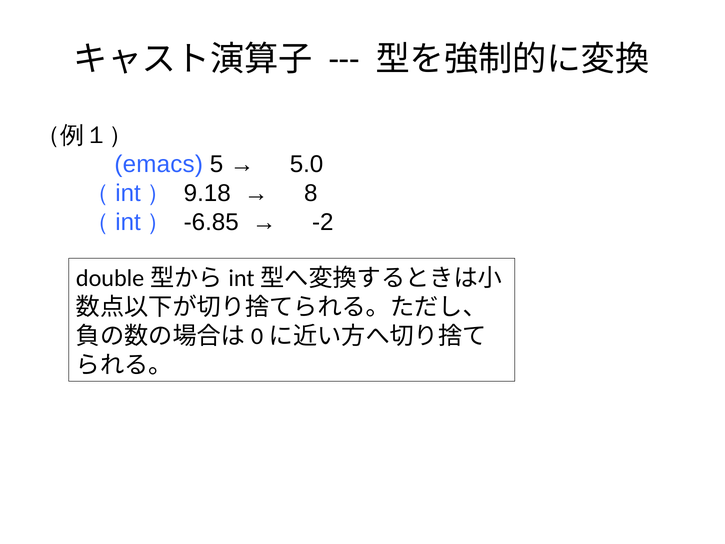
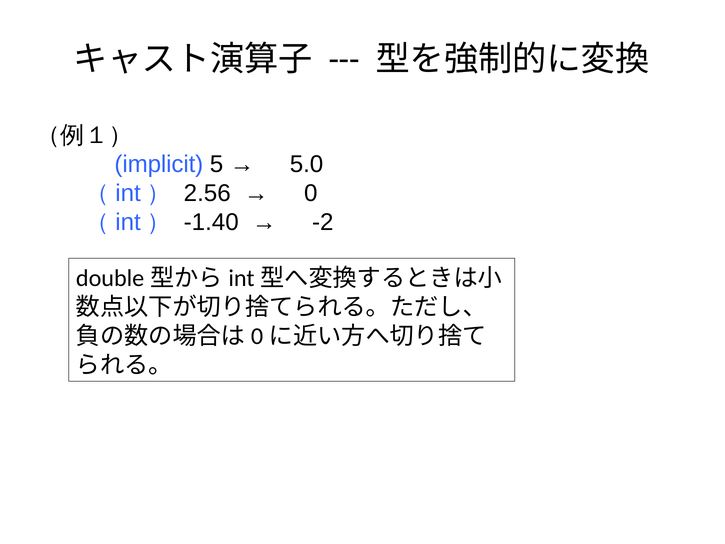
emacs: emacs -> implicit
9.18: 9.18 -> 2.56
8: 8 -> 0
-6.85: -6.85 -> -1.40
